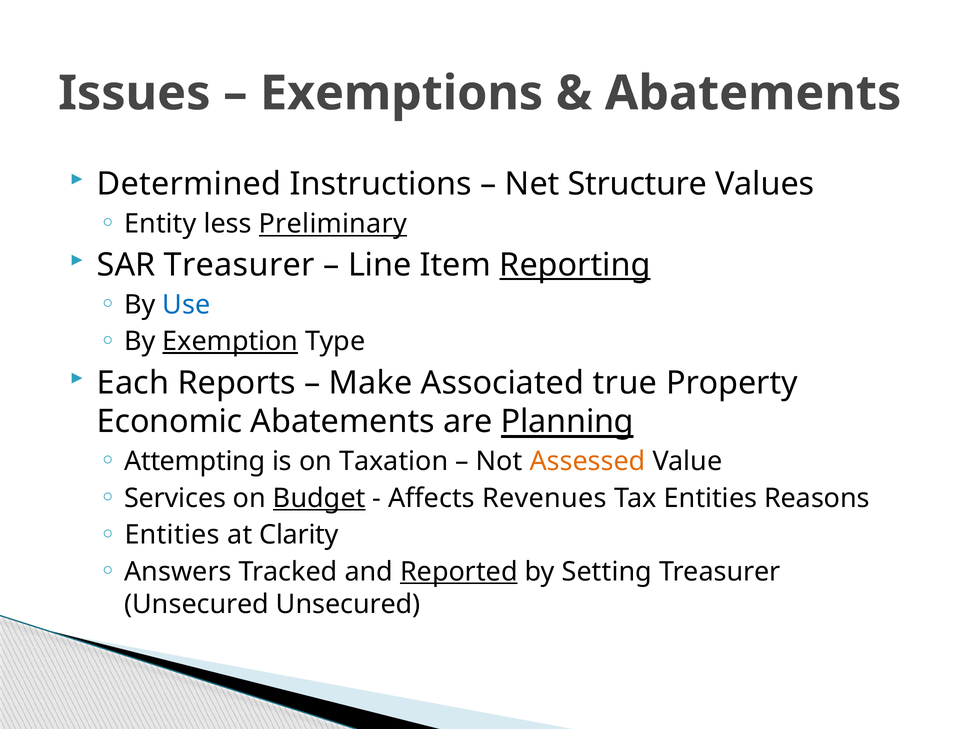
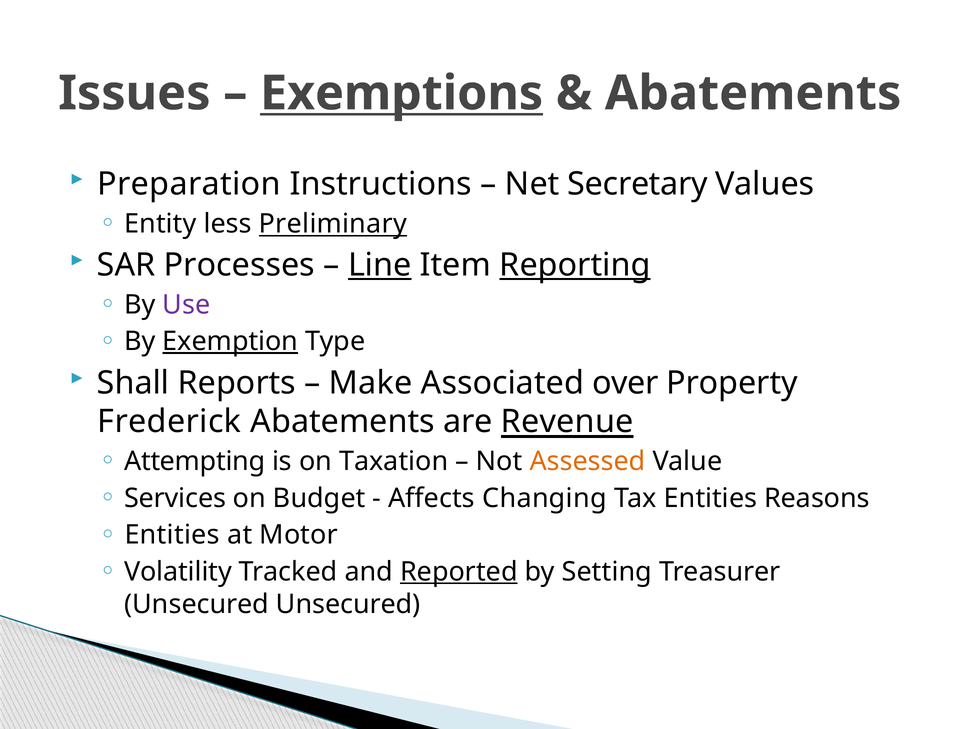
Exemptions underline: none -> present
Determined: Determined -> Preparation
Structure: Structure -> Secretary
SAR Treasurer: Treasurer -> Processes
Line underline: none -> present
Use colour: blue -> purple
Each: Each -> Shall
true: true -> over
Economic: Economic -> Frederick
Planning: Planning -> Revenue
Budget underline: present -> none
Revenues: Revenues -> Changing
Clarity: Clarity -> Motor
Answers: Answers -> Volatility
